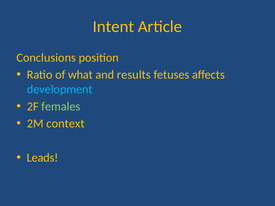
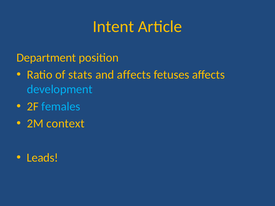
Conclusions: Conclusions -> Department
what: what -> stats
and results: results -> affects
females colour: light green -> light blue
